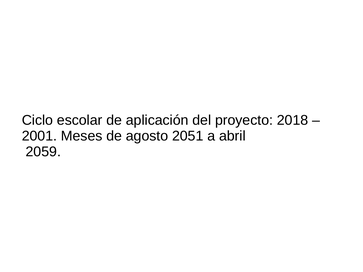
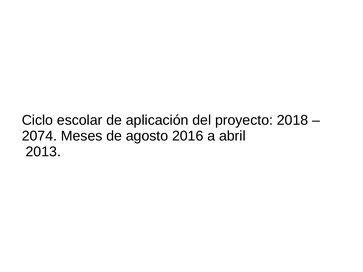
2001: 2001 -> 2074
2051: 2051 -> 2016
2059: 2059 -> 2013
